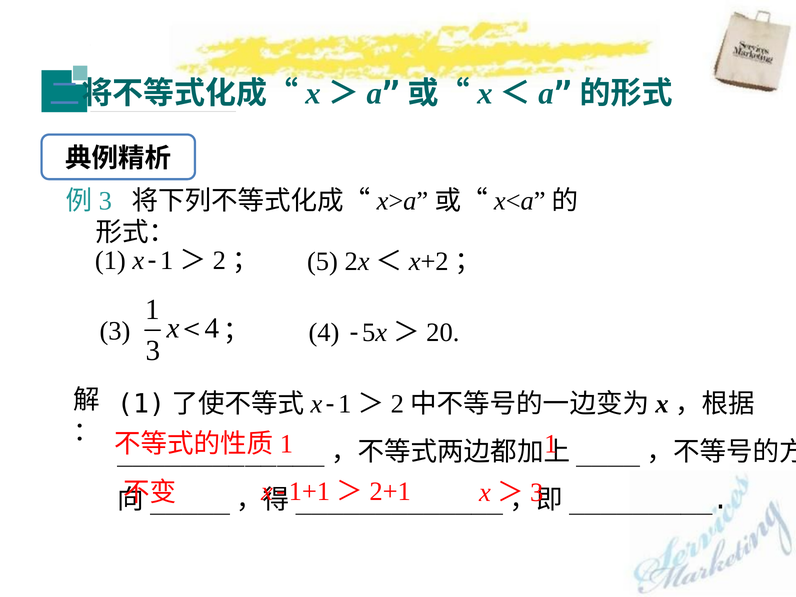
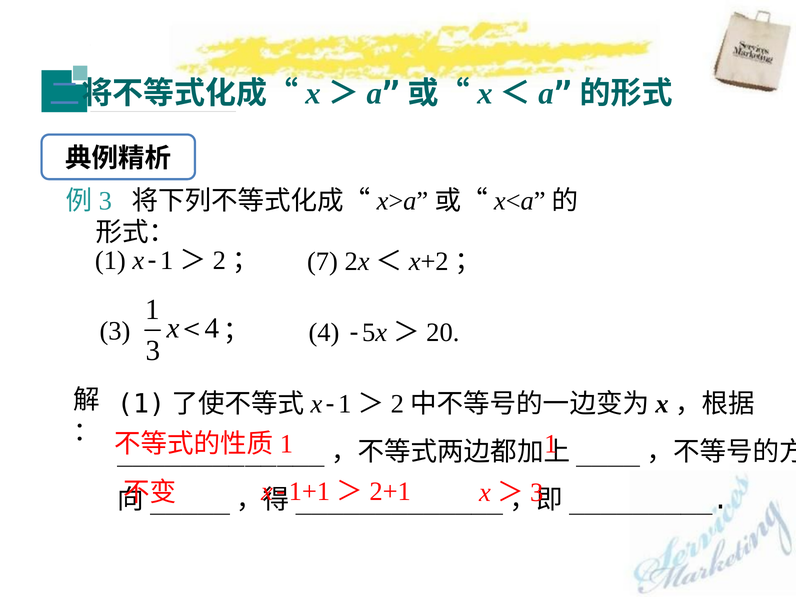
5: 5 -> 7
